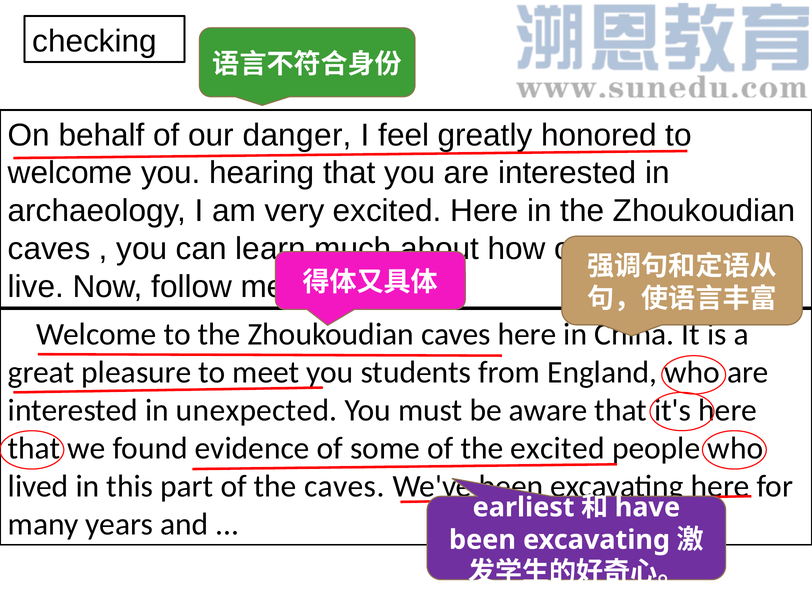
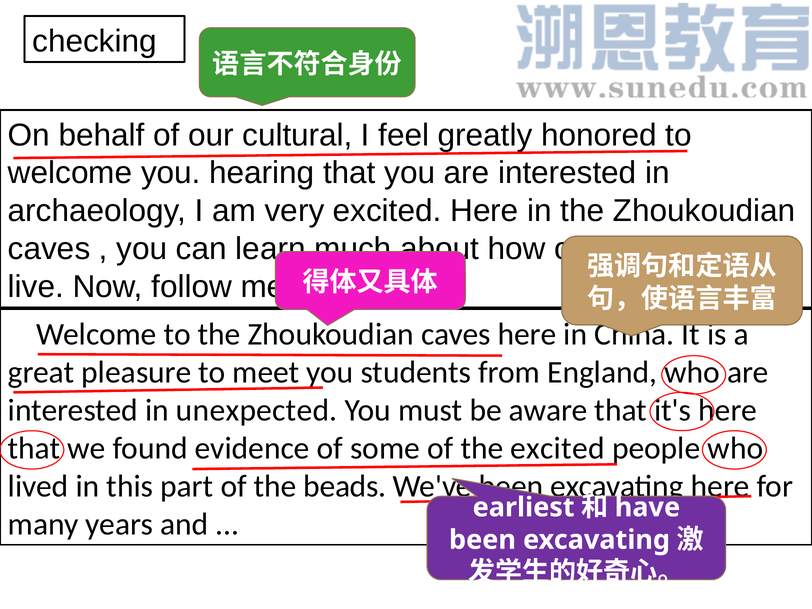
danger: danger -> cultural
the caves: caves -> beads
